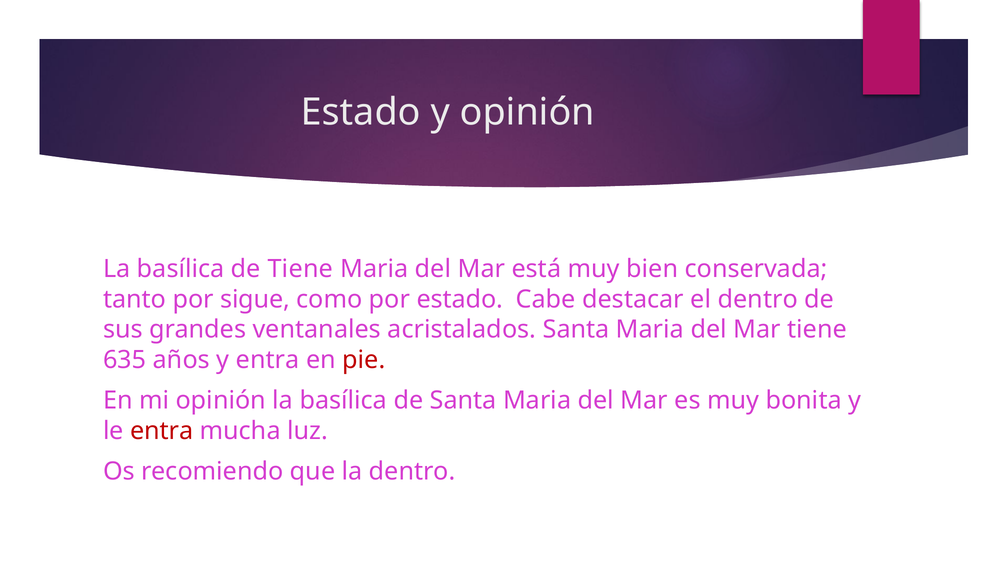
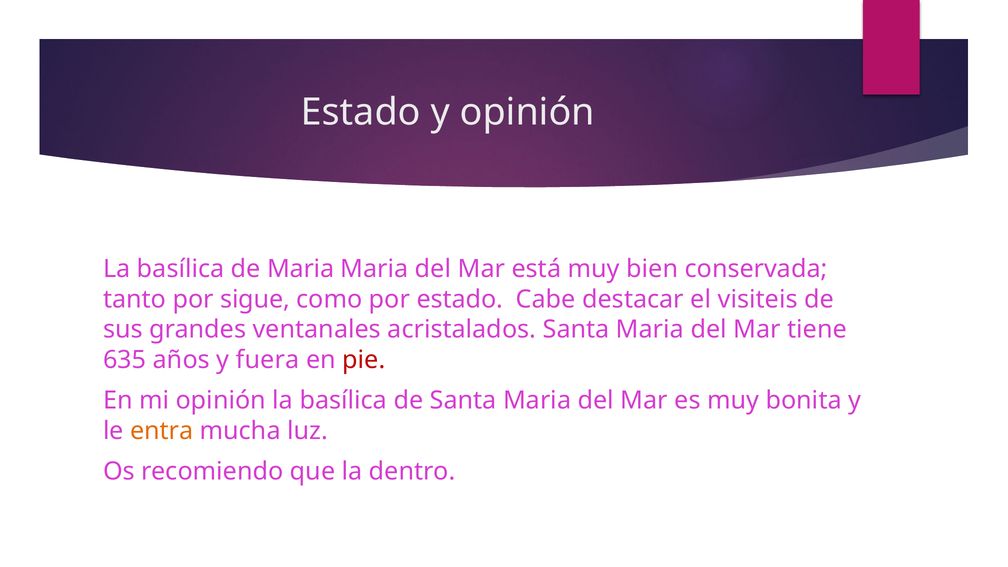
de Tiene: Tiene -> Maria
el dentro: dentro -> visiteis
y entra: entra -> fuera
entra at (162, 431) colour: red -> orange
